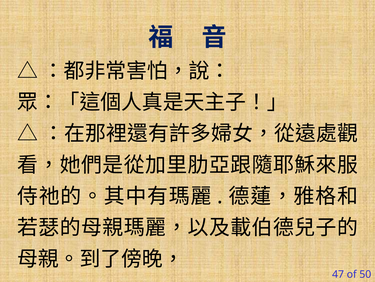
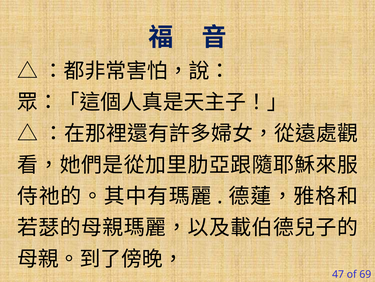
50: 50 -> 69
